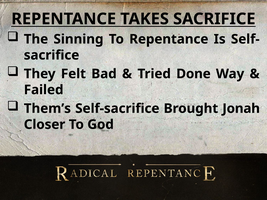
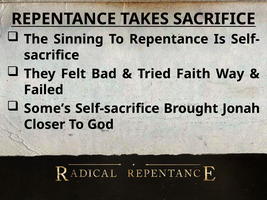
Done: Done -> Faith
Them’s: Them’s -> Some’s
